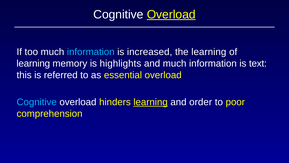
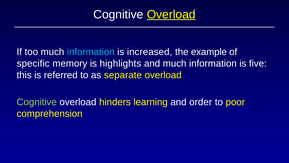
the learning: learning -> example
learning at (33, 63): learning -> specific
text: text -> five
essential: essential -> separate
Cognitive at (37, 102) colour: light blue -> light green
learning at (151, 102) underline: present -> none
